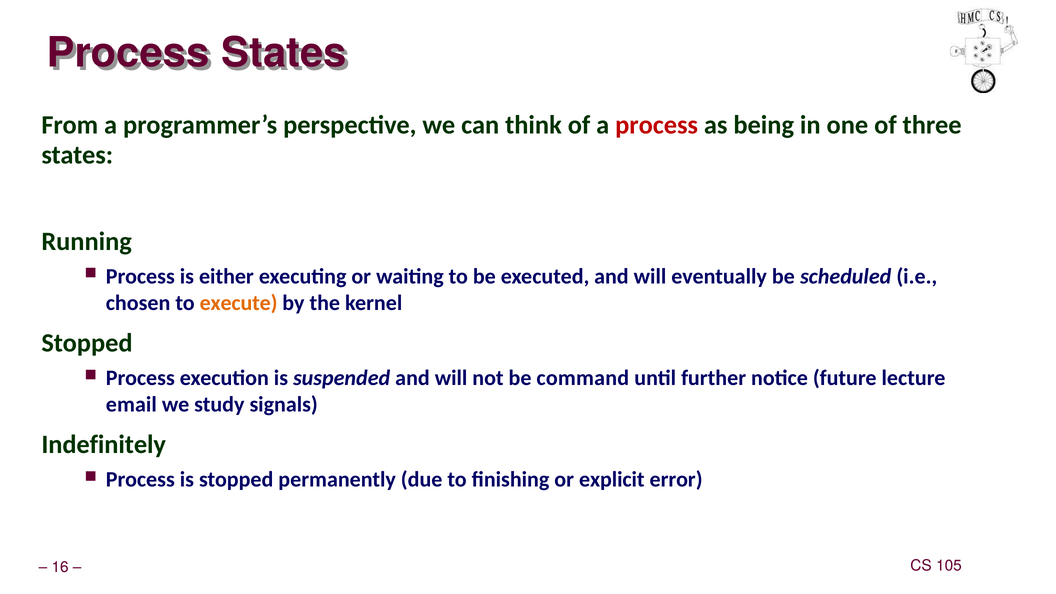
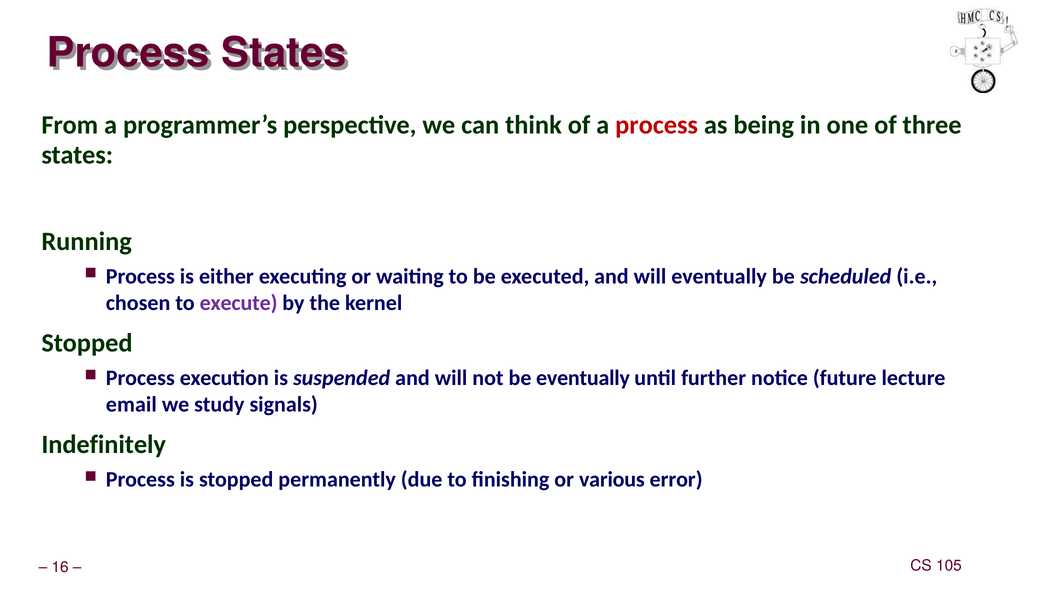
execute colour: orange -> purple
be command: command -> eventually
explicit: explicit -> various
